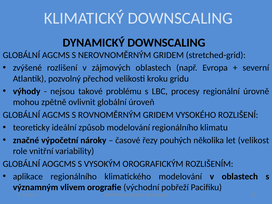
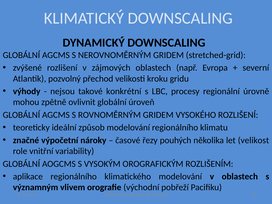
problému: problému -> konkrétní
